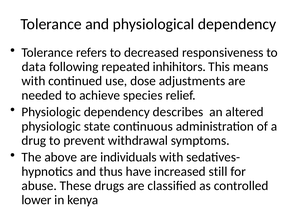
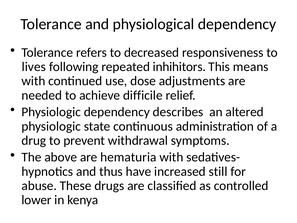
data: data -> lives
species: species -> difficile
individuals: individuals -> hematuria
